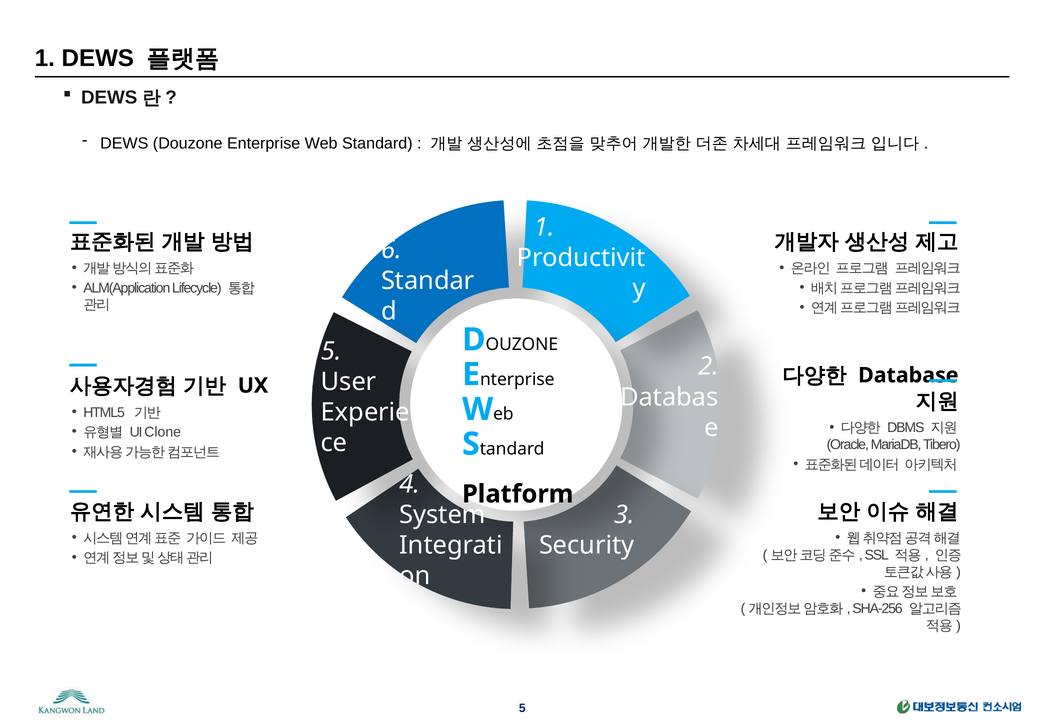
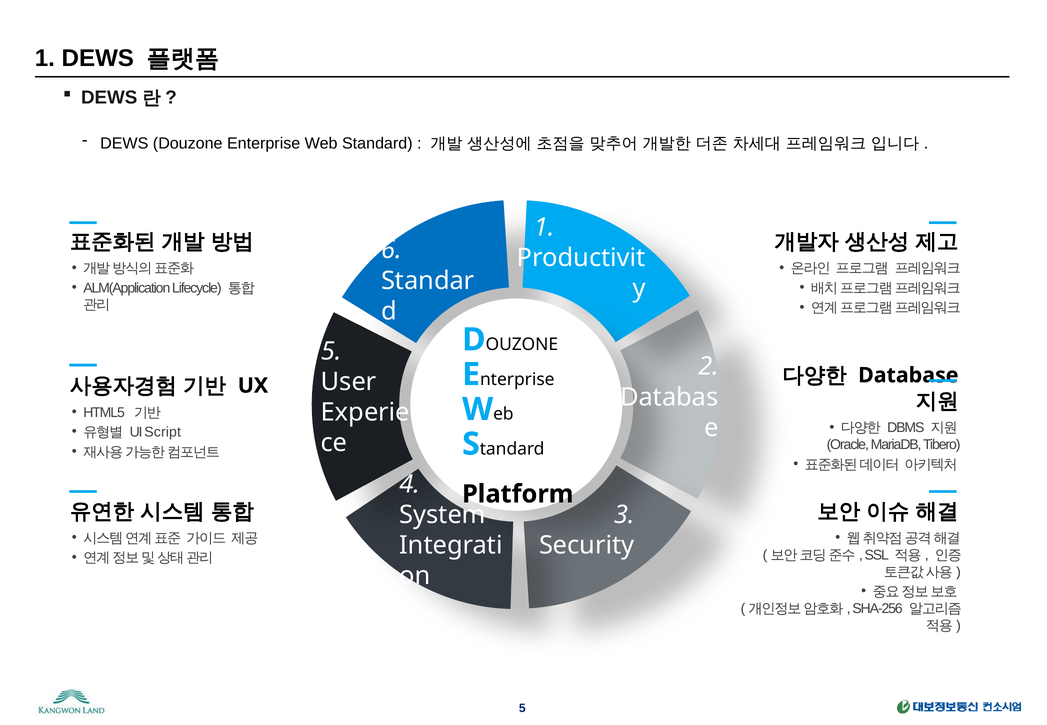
Clone: Clone -> Script
